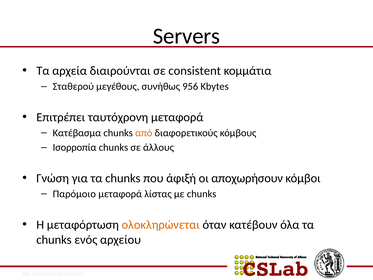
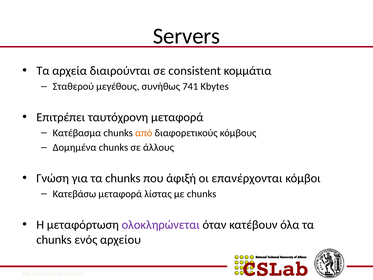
956: 956 -> 741
Ισορροπία: Ισορροπία -> Δομημένα
αποχωρήσουν: αποχωρήσουν -> επανέρχονται
Παρόμοιο: Παρόμοιο -> Κατεβάσω
ολοκληρώνεται colour: orange -> purple
